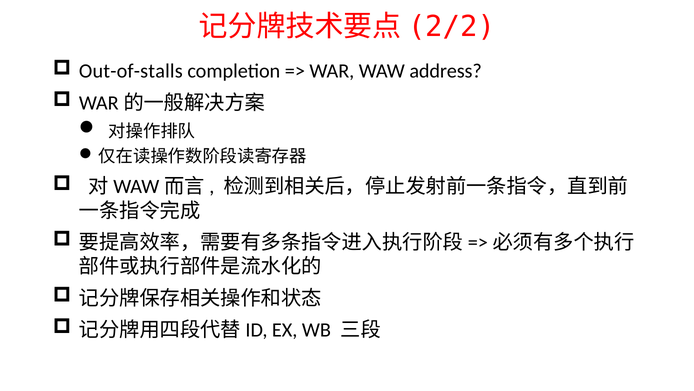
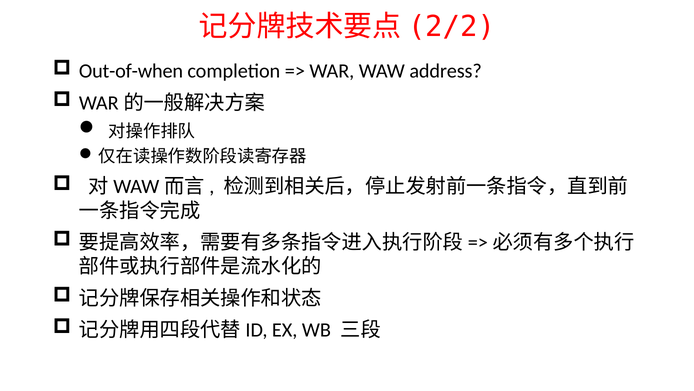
Out-of-stalls: Out-of-stalls -> Out-of-when
